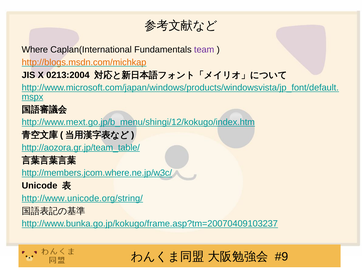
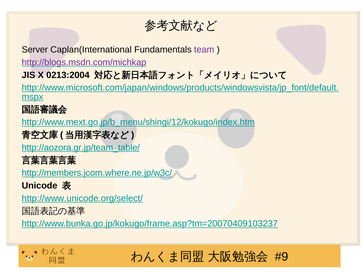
Where: Where -> Server
http://blogs.msdn.com/michkap colour: orange -> purple
http://www.unicode.org/string/: http://www.unicode.org/string/ -> http://www.unicode.org/select/
